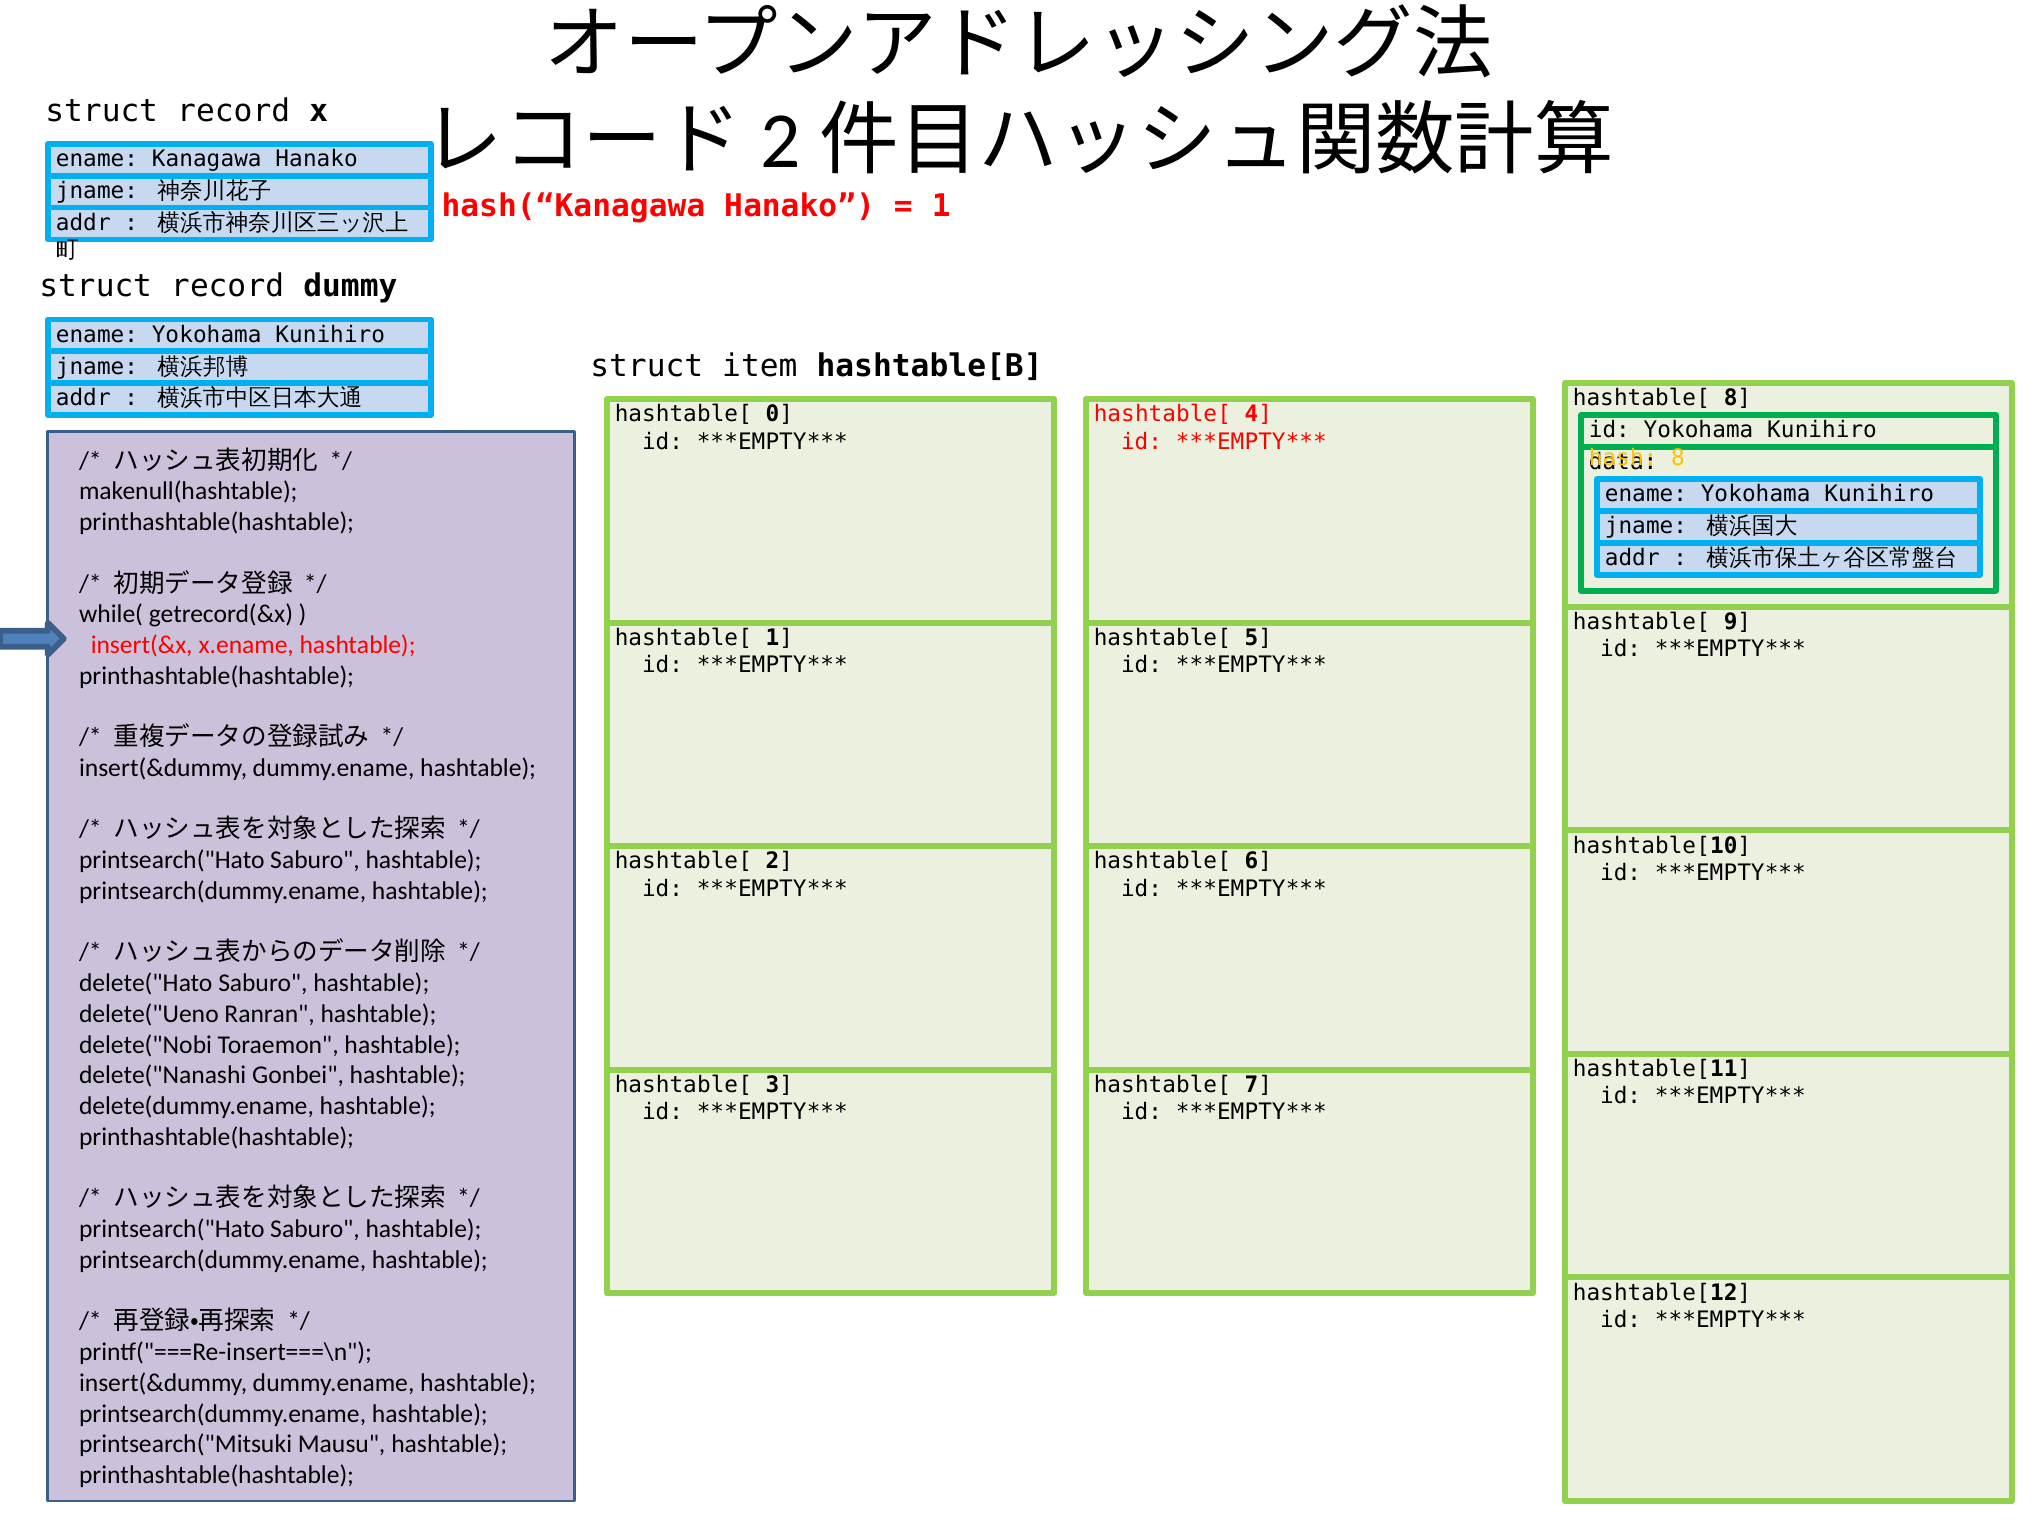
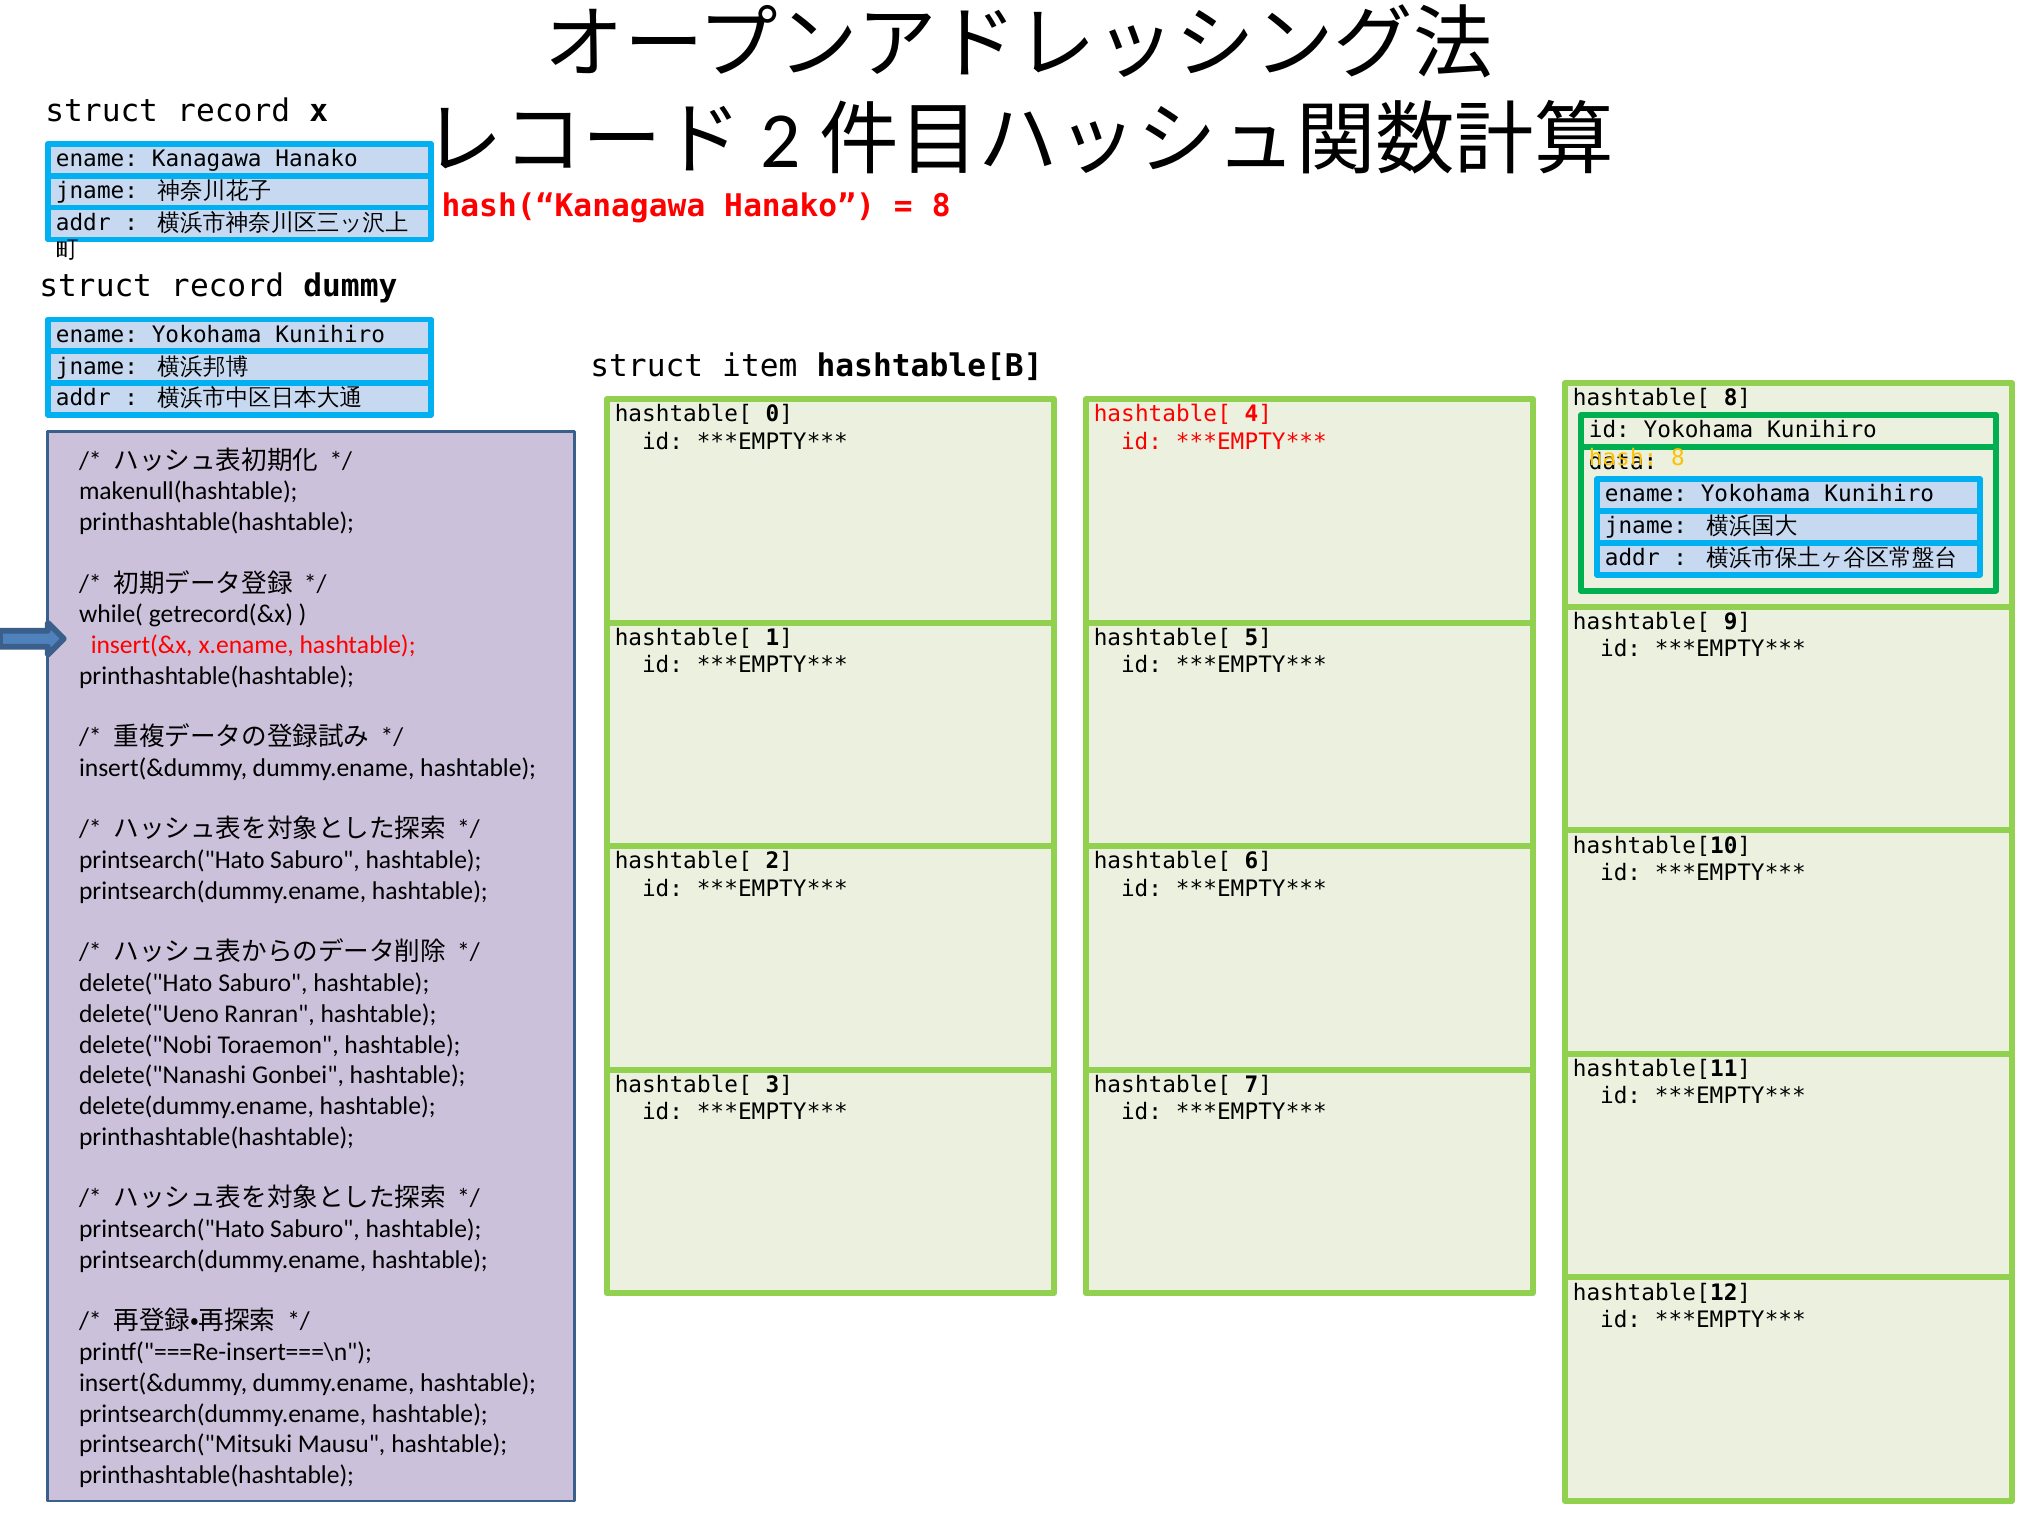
1 at (941, 207): 1 -> 8
